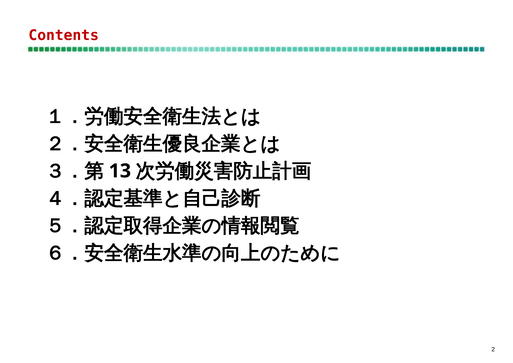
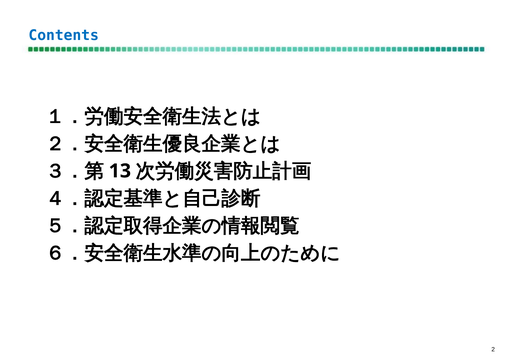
Contents colour: red -> blue
